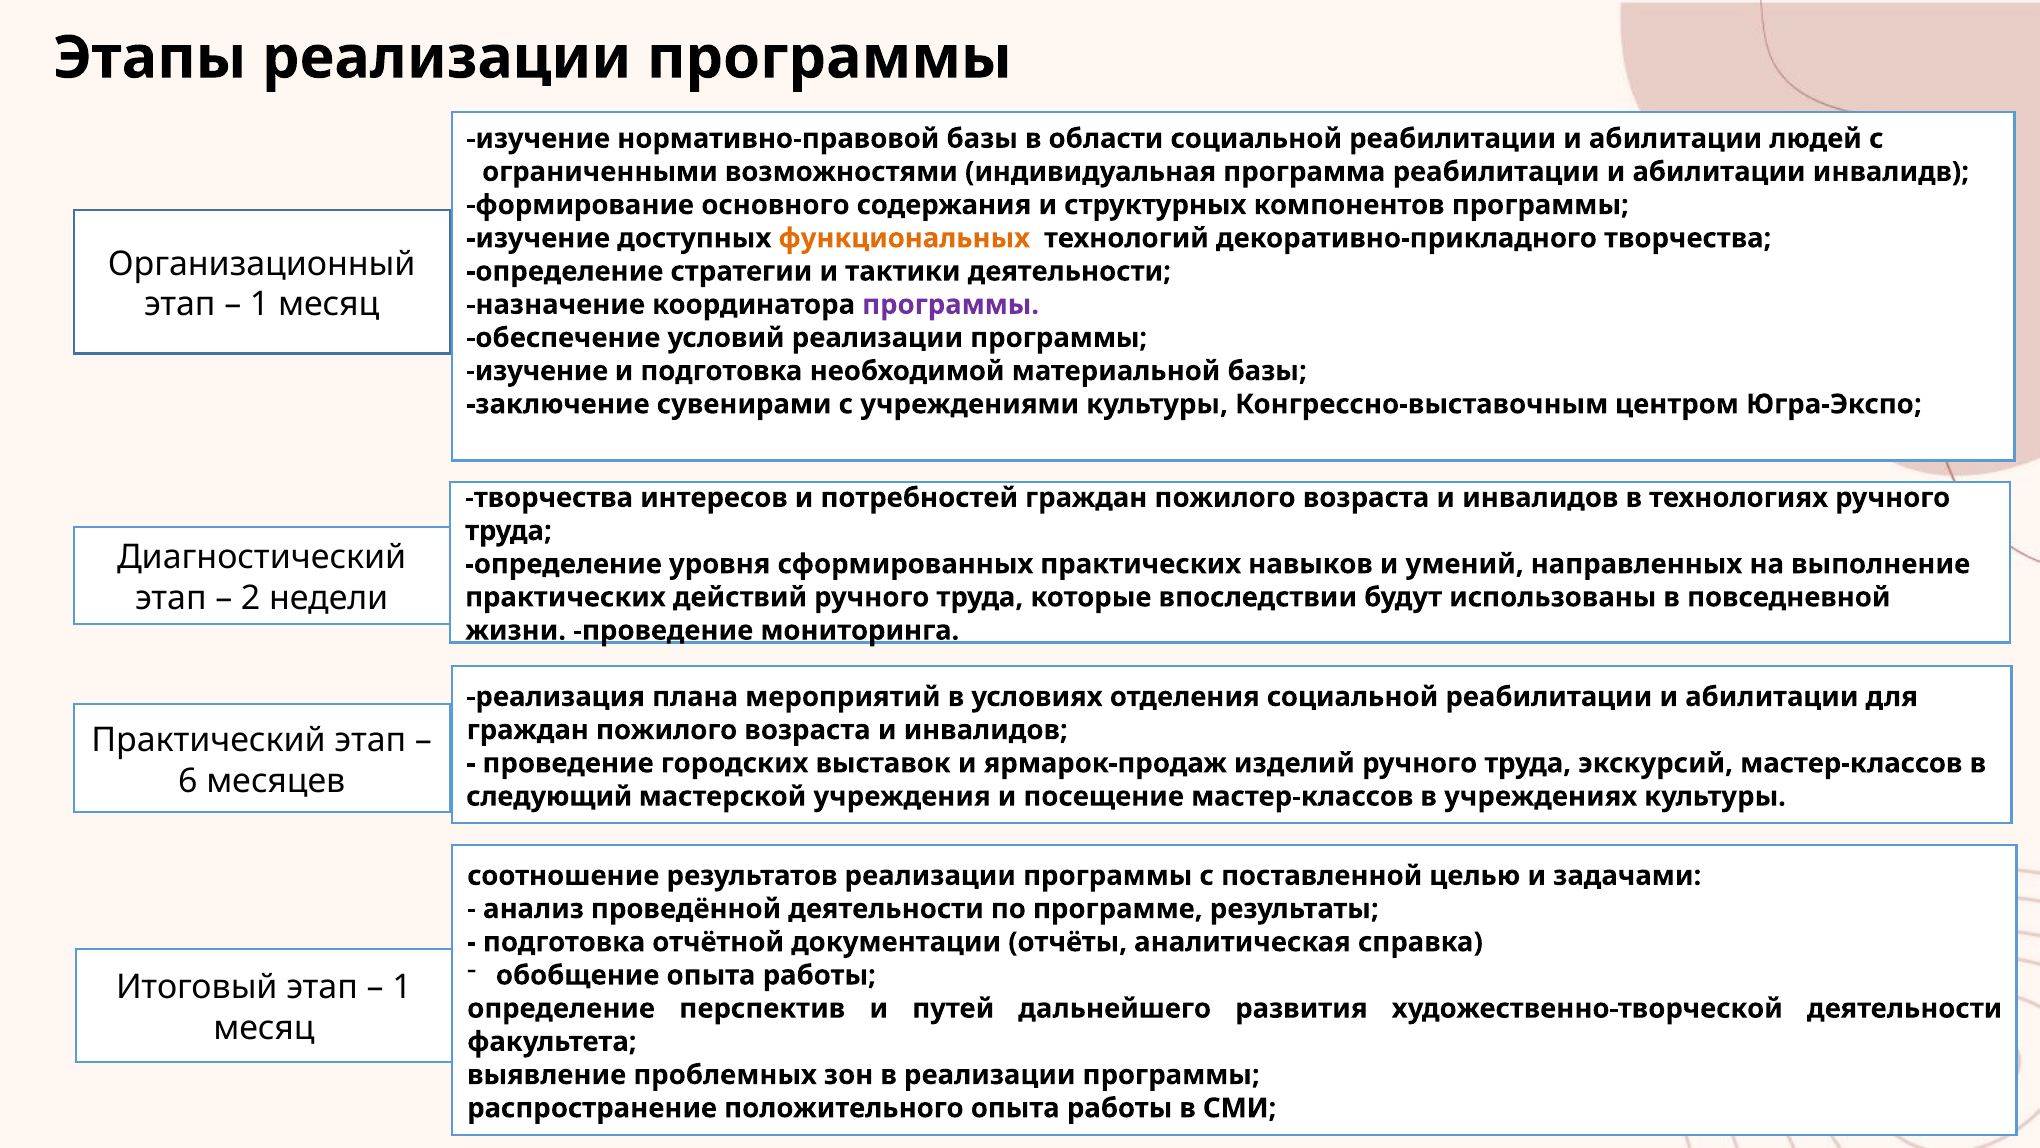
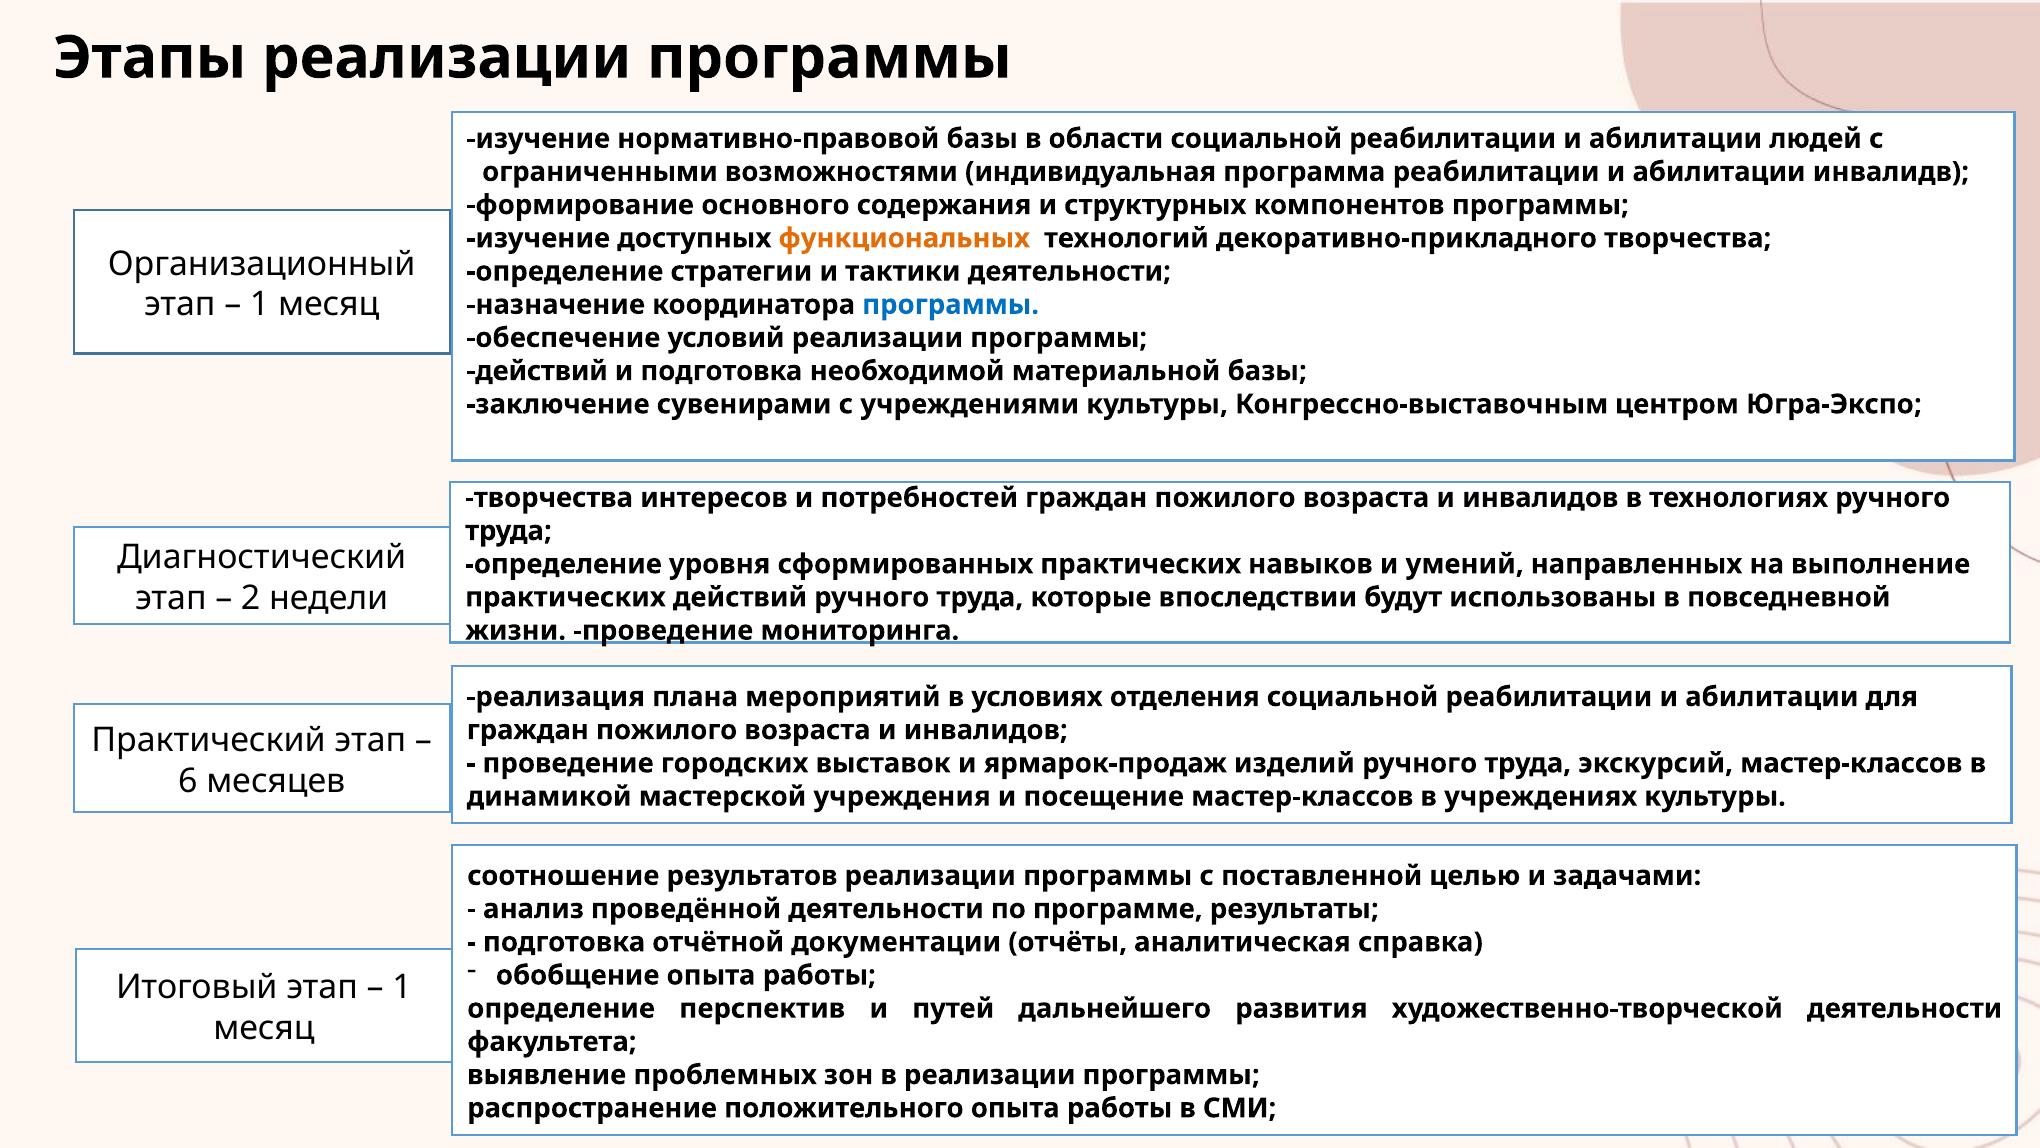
программы at (951, 305) colour: purple -> blue
изучение at (537, 371): изучение -> действий
следующий: следующий -> динамикой
